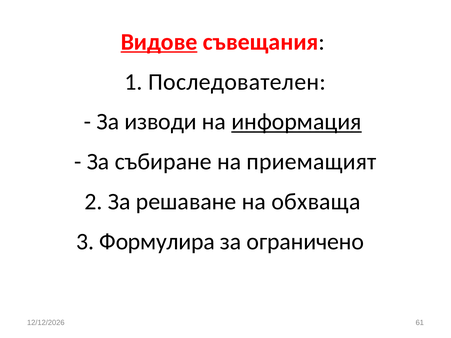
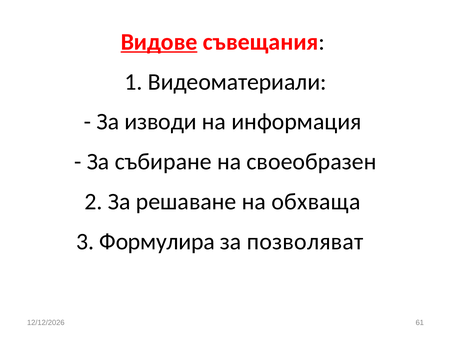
Последователен: Последователен -> Видеоматериали
информация underline: present -> none
приемащият: приемащият -> своеобразен
ограничено: ограничено -> позволяват
